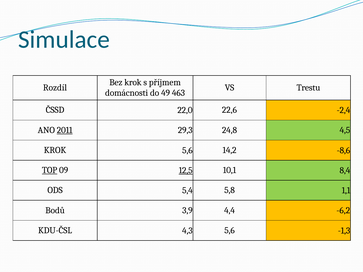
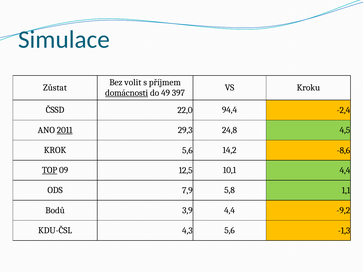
Bez krok: krok -> volit
Rozdíl: Rozdíl -> Zůstat
Trestu: Trestu -> Kroku
domácnosti underline: none -> present
463: 463 -> 397
22,6: 22,6 -> 94,4
12,5 underline: present -> none
10,1 8,4: 8,4 -> 4,4
5,4: 5,4 -> 7,9
-6,2: -6,2 -> -9,2
